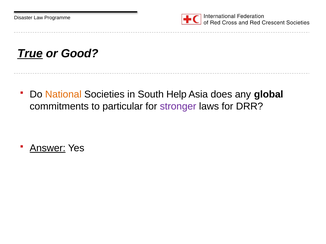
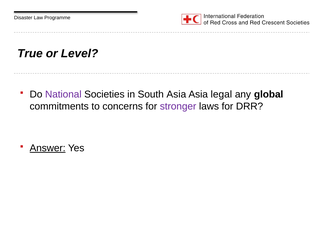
True underline: present -> none
Good: Good -> Level
National colour: orange -> purple
South Help: Help -> Asia
does: does -> legal
particular: particular -> concerns
